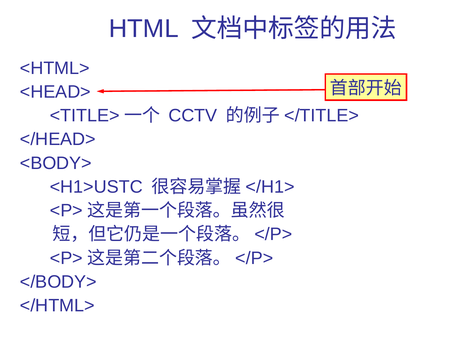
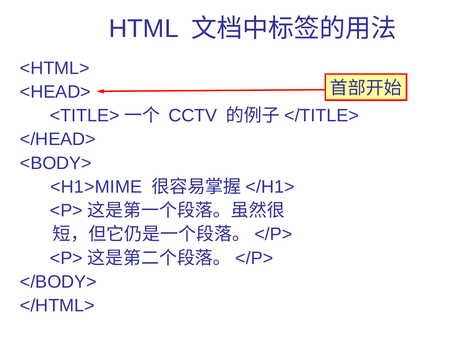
<H1>USTC: <H1>USTC -> <H1>MIME
